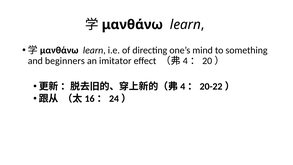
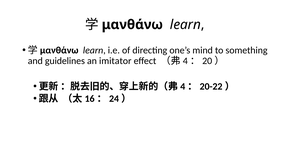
beginners: beginners -> guidelines
